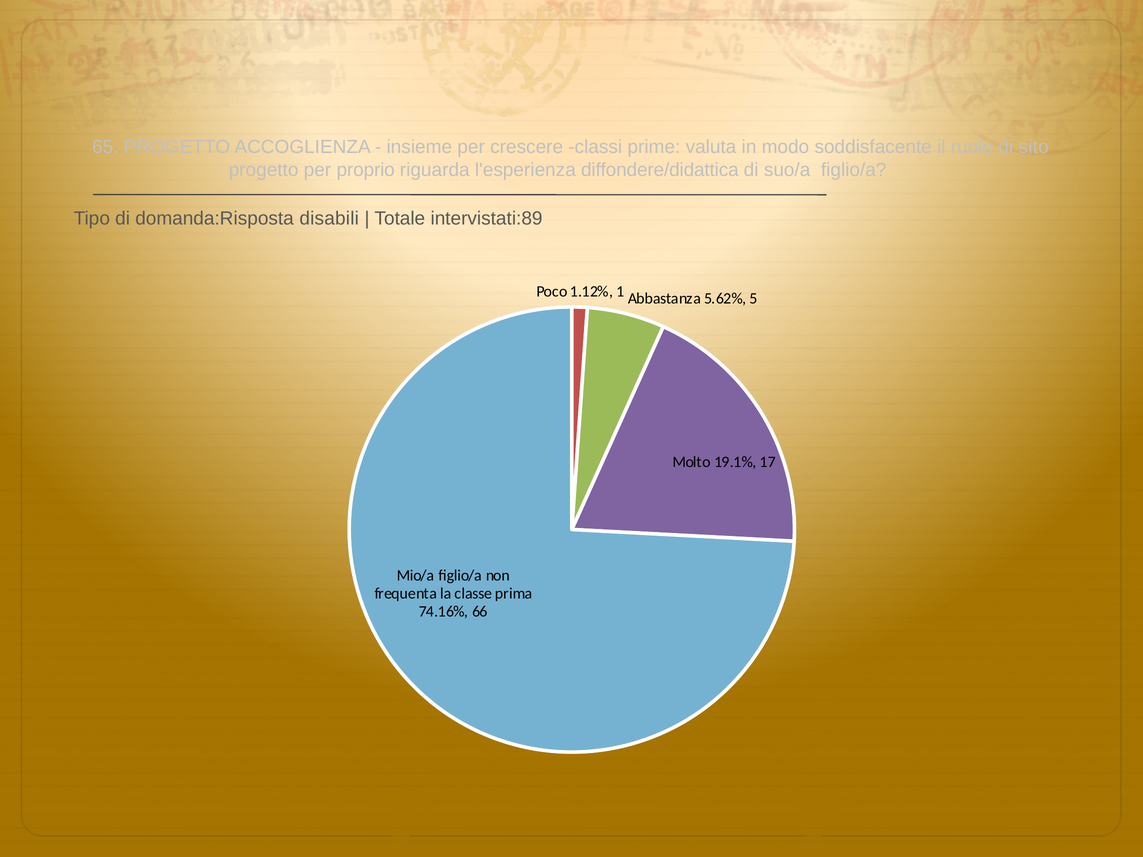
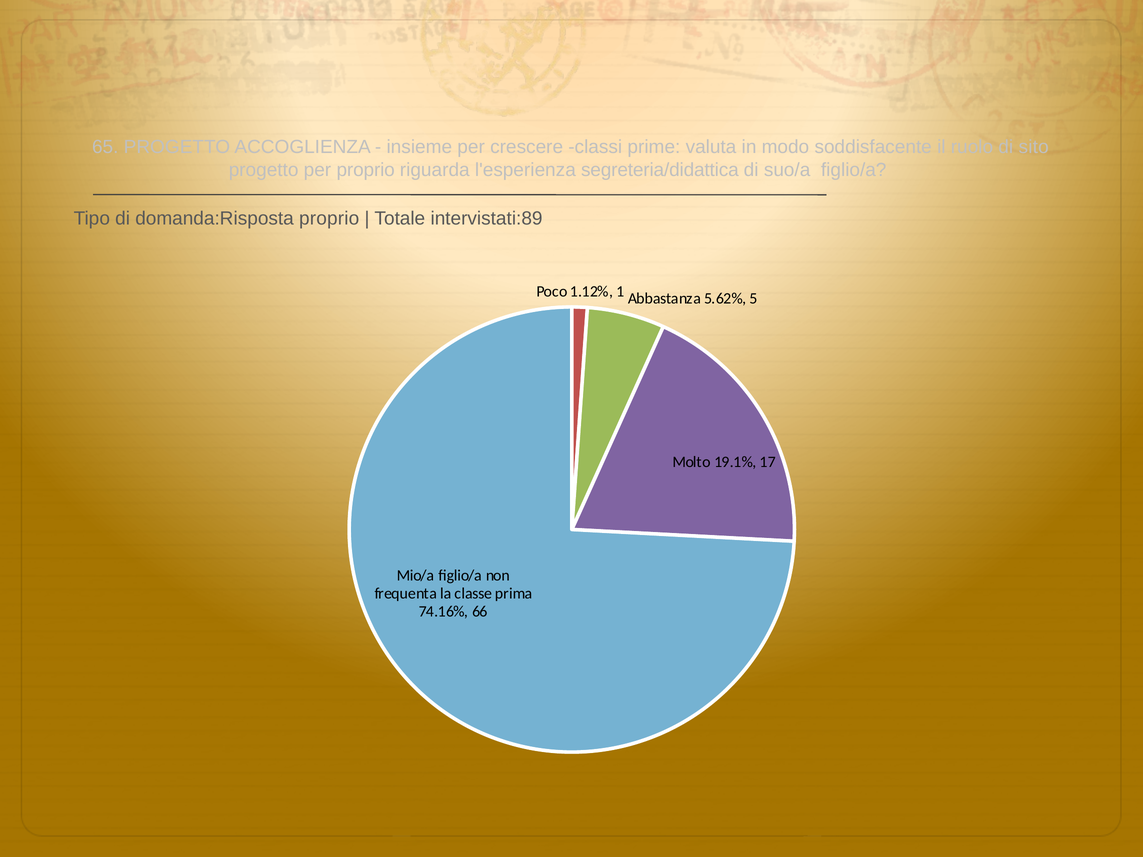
diffondere/didattica: diffondere/didattica -> segreteria/didattica
domanda:Risposta disabili: disabili -> proprio
